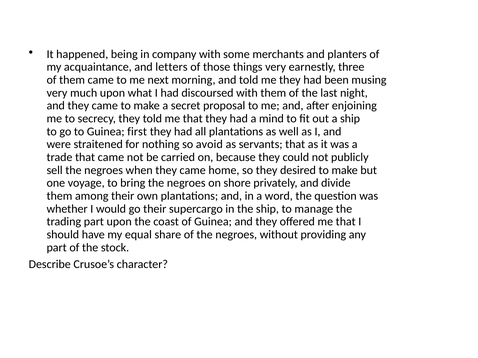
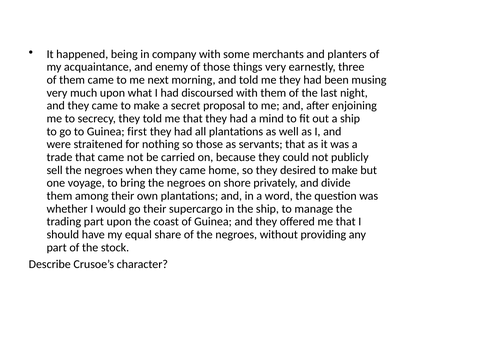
letters: letters -> enemy
so avoid: avoid -> those
